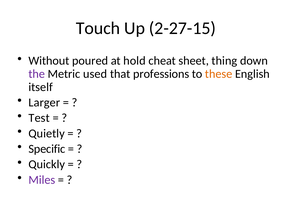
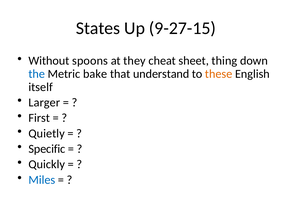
Touch: Touch -> States
2-27-15: 2-27-15 -> 9-27-15
poured: poured -> spoons
hold: hold -> they
the colour: purple -> blue
used: used -> bake
professions: professions -> understand
Test: Test -> First
Miles colour: purple -> blue
